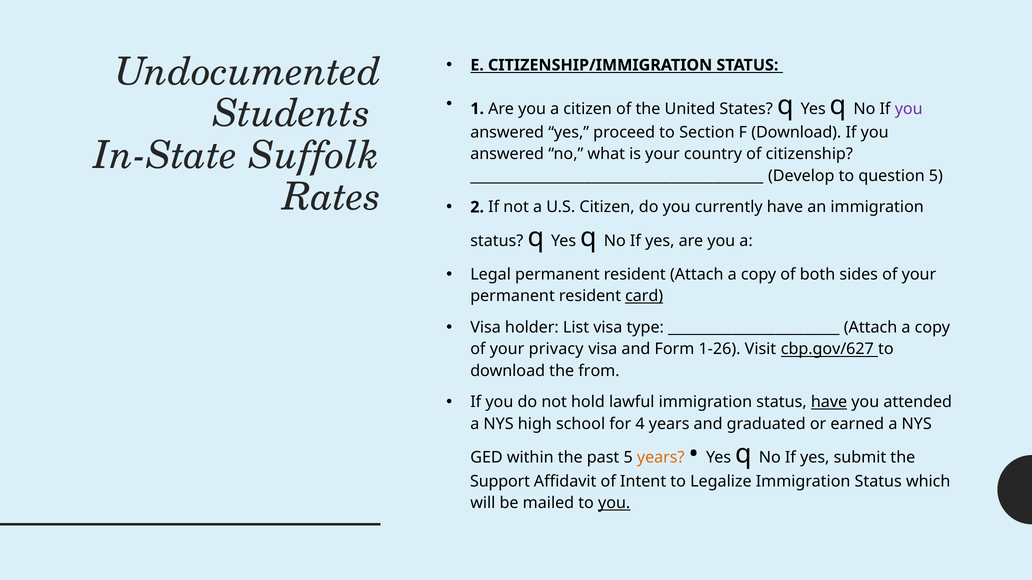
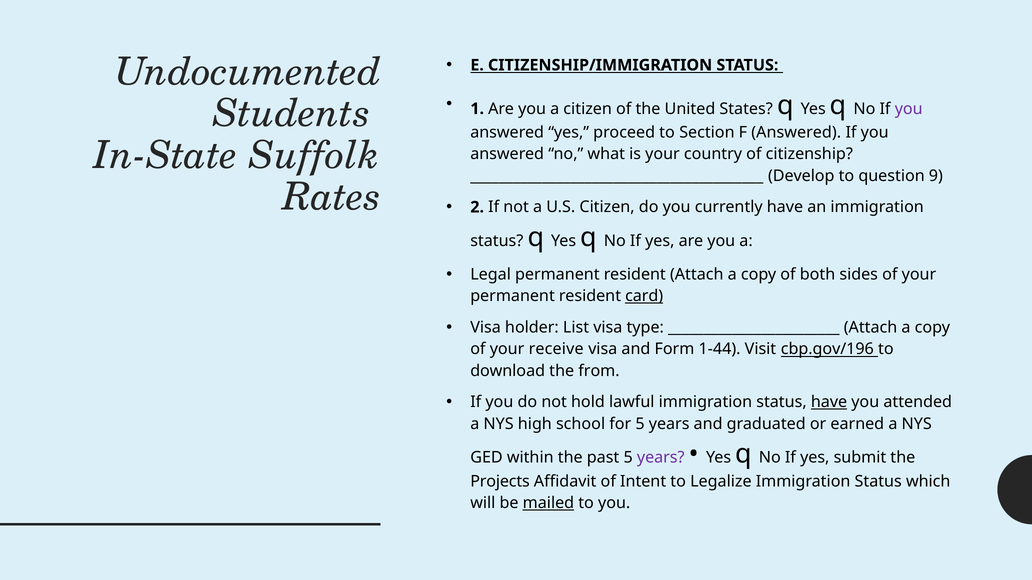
F Download: Download -> Answered
question 5: 5 -> 9
privacy: privacy -> receive
1-26: 1-26 -> 1-44
cbp.gov/627: cbp.gov/627 -> cbp.gov/196
for 4: 4 -> 5
years at (661, 458) colour: orange -> purple
Support: Support -> Projects
mailed underline: none -> present
you at (614, 504) underline: present -> none
